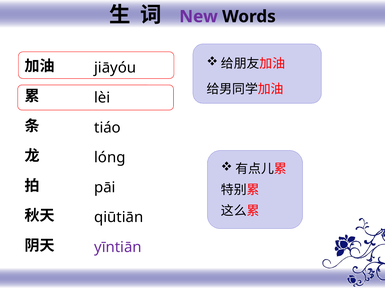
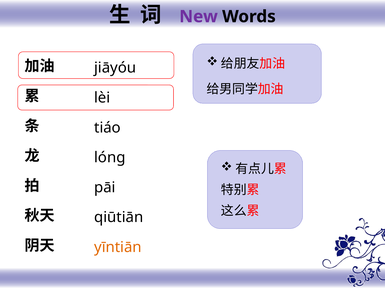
yīntiān colour: purple -> orange
